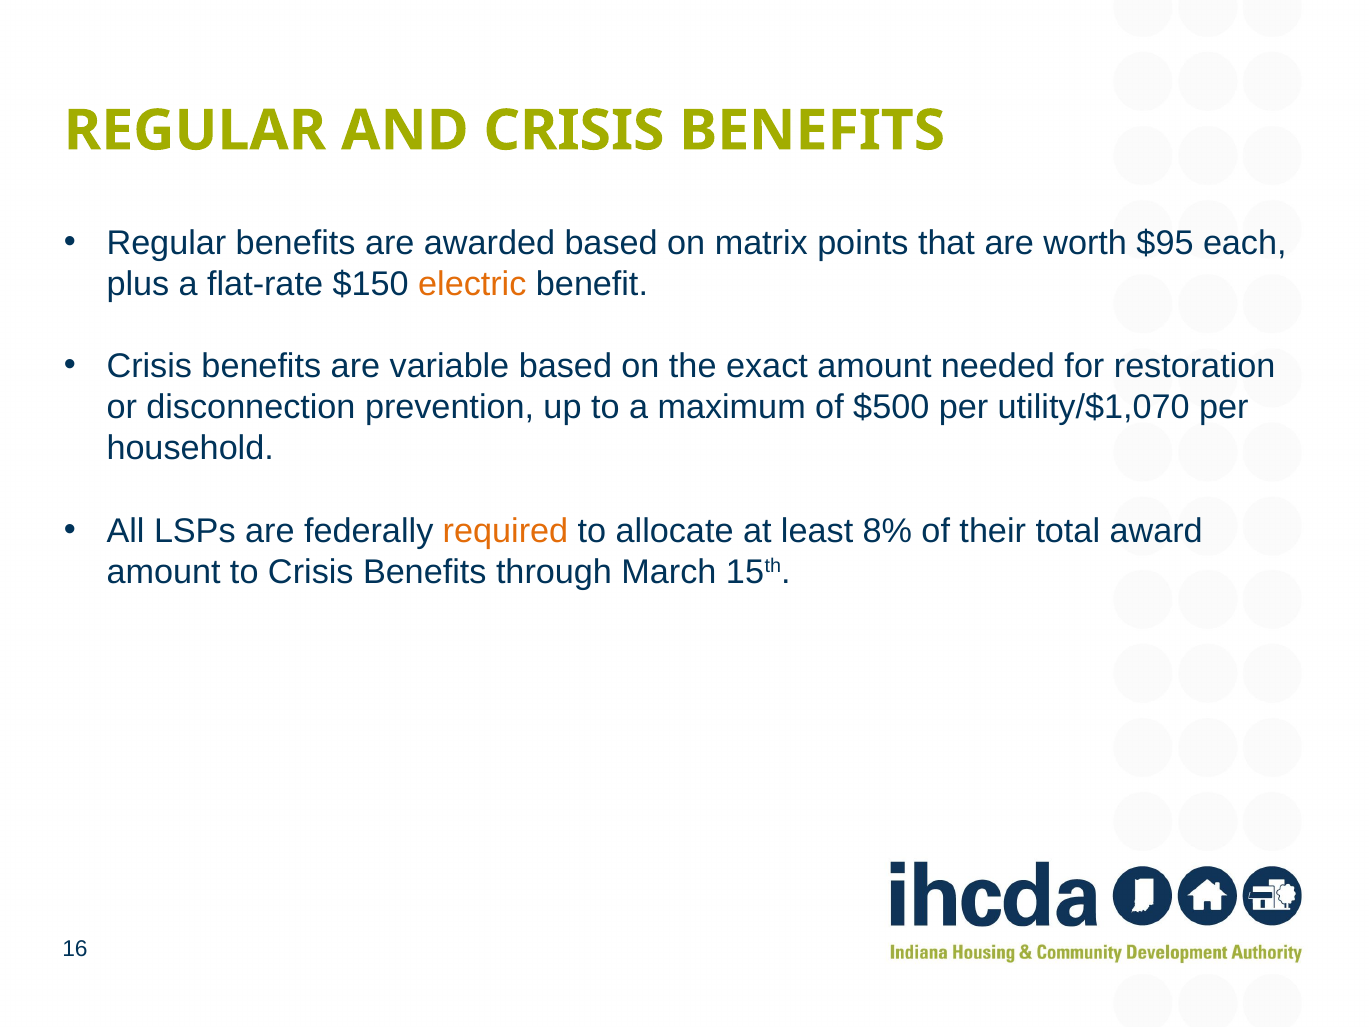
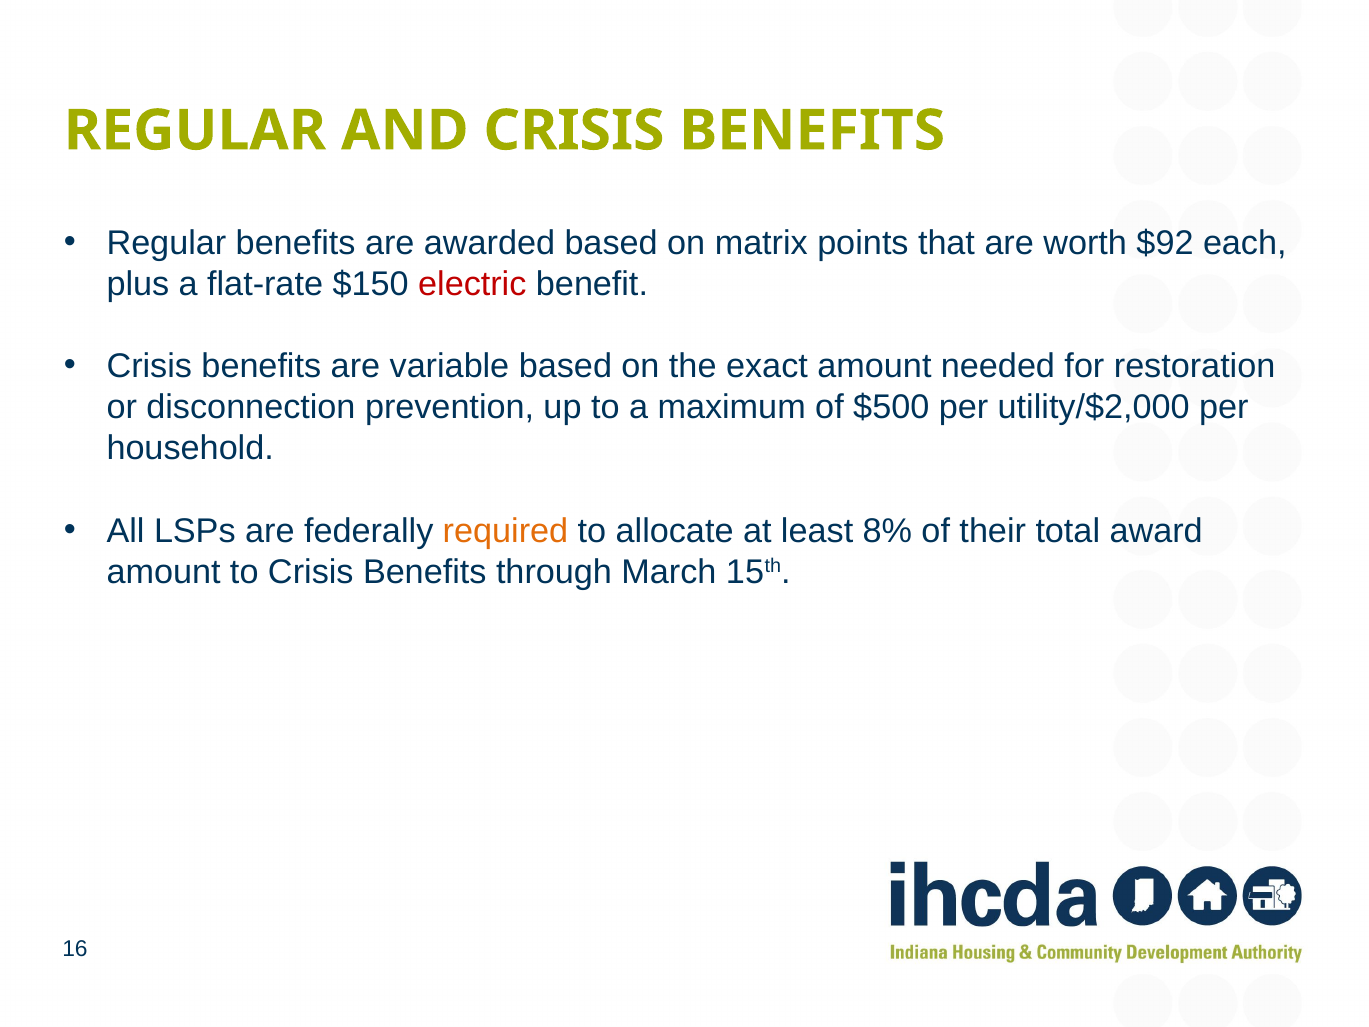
$95: $95 -> $92
electric colour: orange -> red
utility/$1,070: utility/$1,070 -> utility/$2,000
